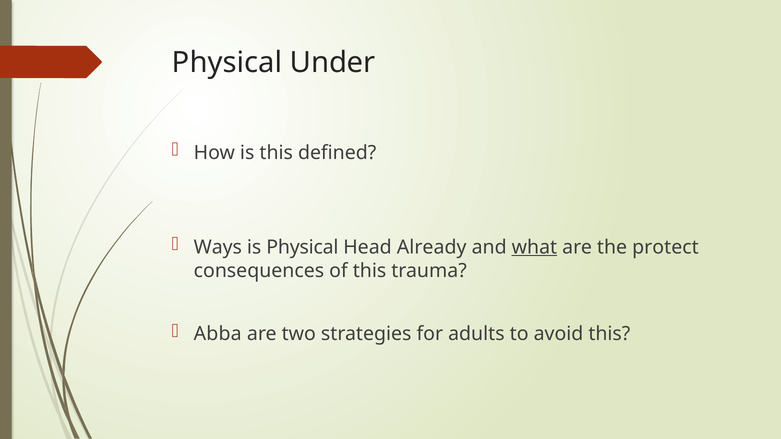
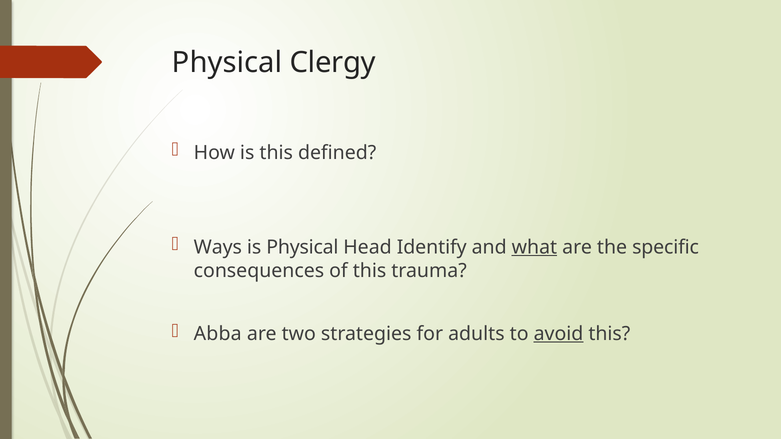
Under: Under -> Clergy
Already: Already -> Identify
protect: protect -> specific
avoid underline: none -> present
